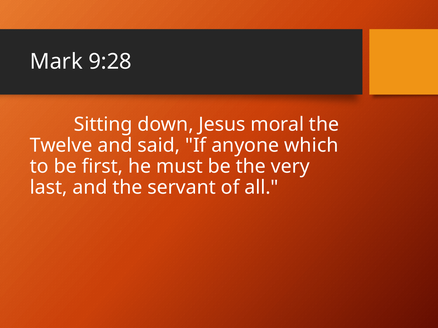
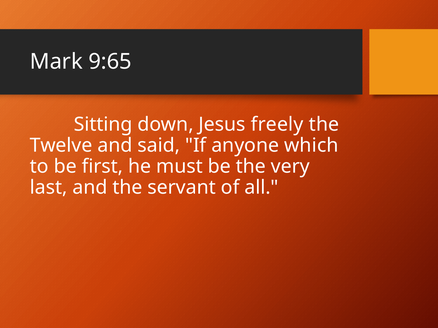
9:28: 9:28 -> 9:65
moral: moral -> freely
